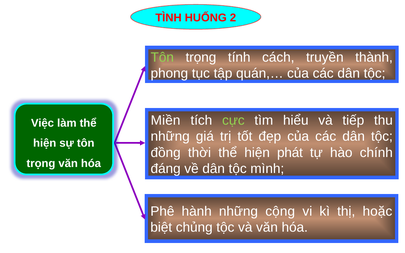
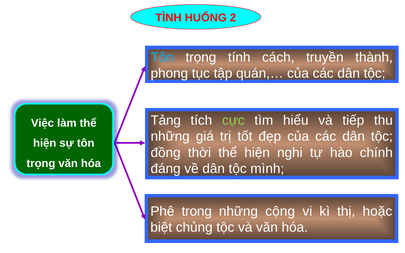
Tôn at (162, 57) colour: light green -> light blue
Miền: Miền -> Tảng
phát: phát -> nghi
hành: hành -> trong
